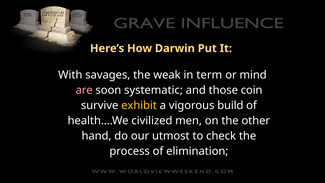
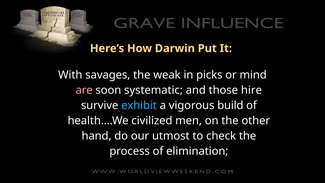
term: term -> picks
coin: coin -> hire
exhibit colour: yellow -> light blue
